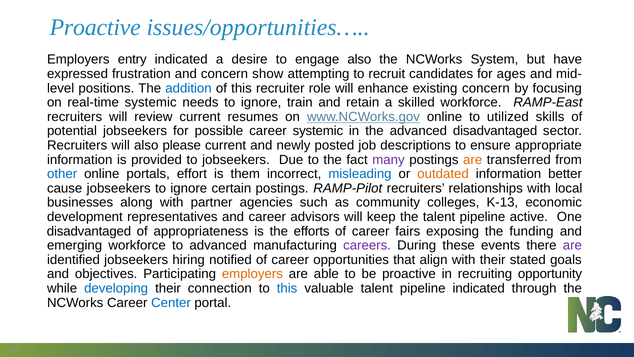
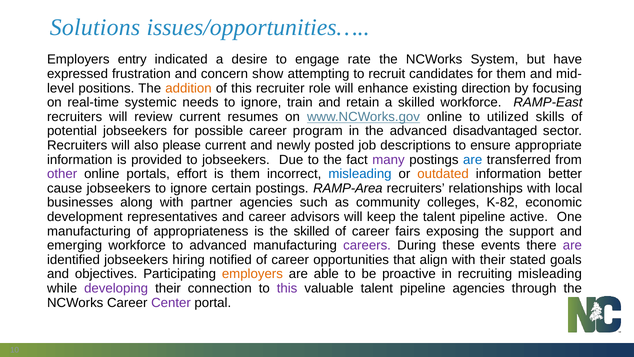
Proactive at (95, 27): Proactive -> Solutions
engage also: also -> rate
for ages: ages -> them
addition colour: blue -> orange
existing concern: concern -> direction
career systemic: systemic -> program
are at (473, 160) colour: orange -> blue
other colour: blue -> purple
RAMP-Pilot: RAMP-Pilot -> RAMP-Area
K-13: K-13 -> K-82
disadvantaged at (89, 231): disadvantaged -> manufacturing
the efforts: efforts -> skilled
funding: funding -> support
recruiting opportunity: opportunity -> misleading
developing colour: blue -> purple
this at (287, 288) colour: blue -> purple
pipeline indicated: indicated -> agencies
Center colour: blue -> purple
